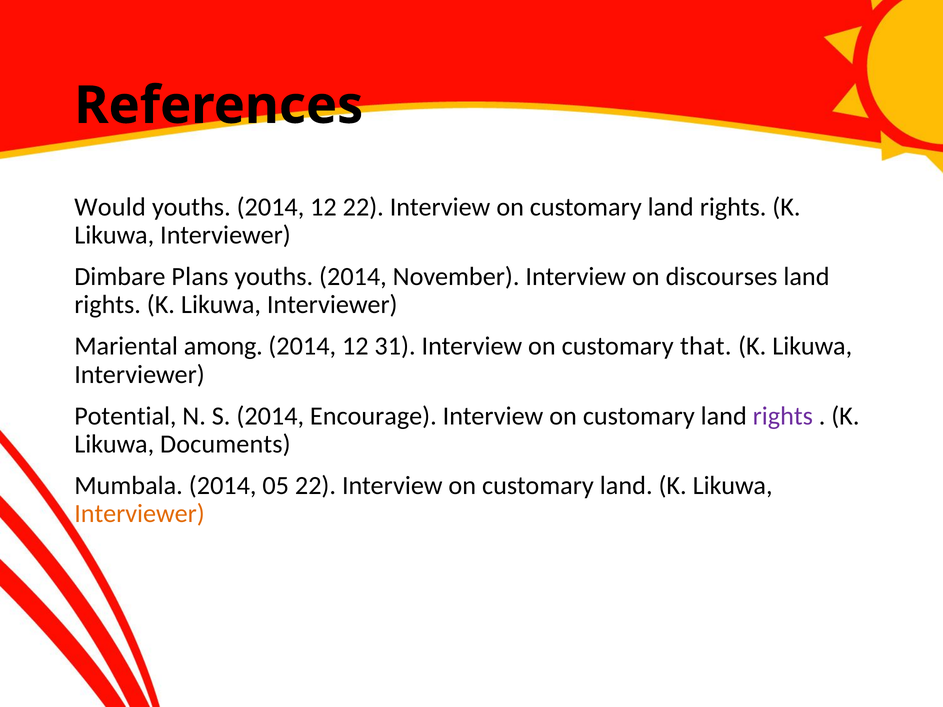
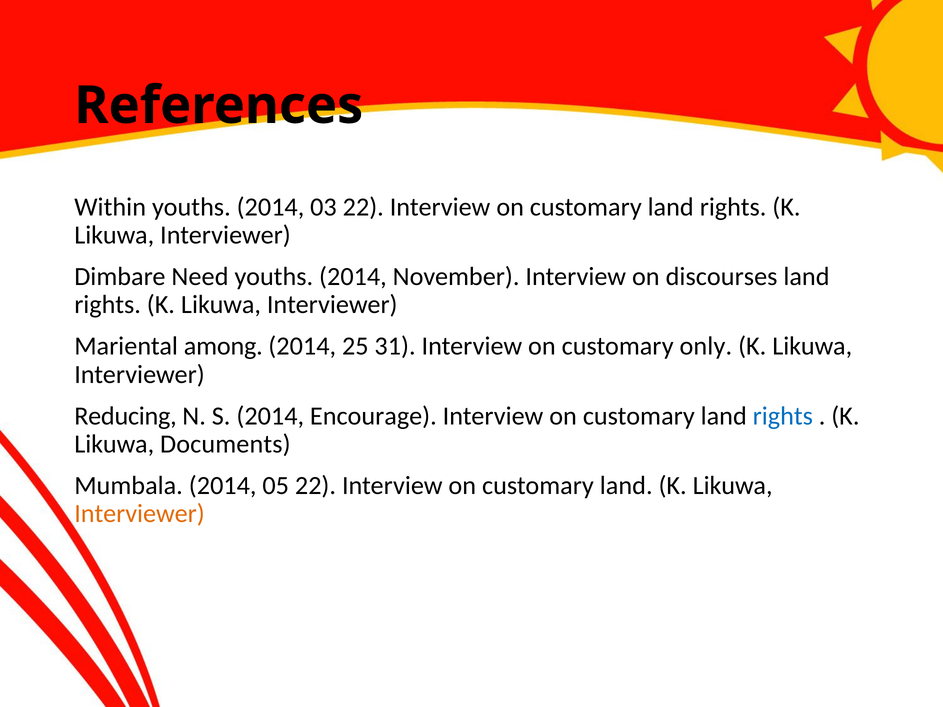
Would: Would -> Within
youths 2014 12: 12 -> 03
Plans: Plans -> Need
12 at (355, 346): 12 -> 25
that: that -> only
Potential: Potential -> Reducing
rights at (783, 416) colour: purple -> blue
